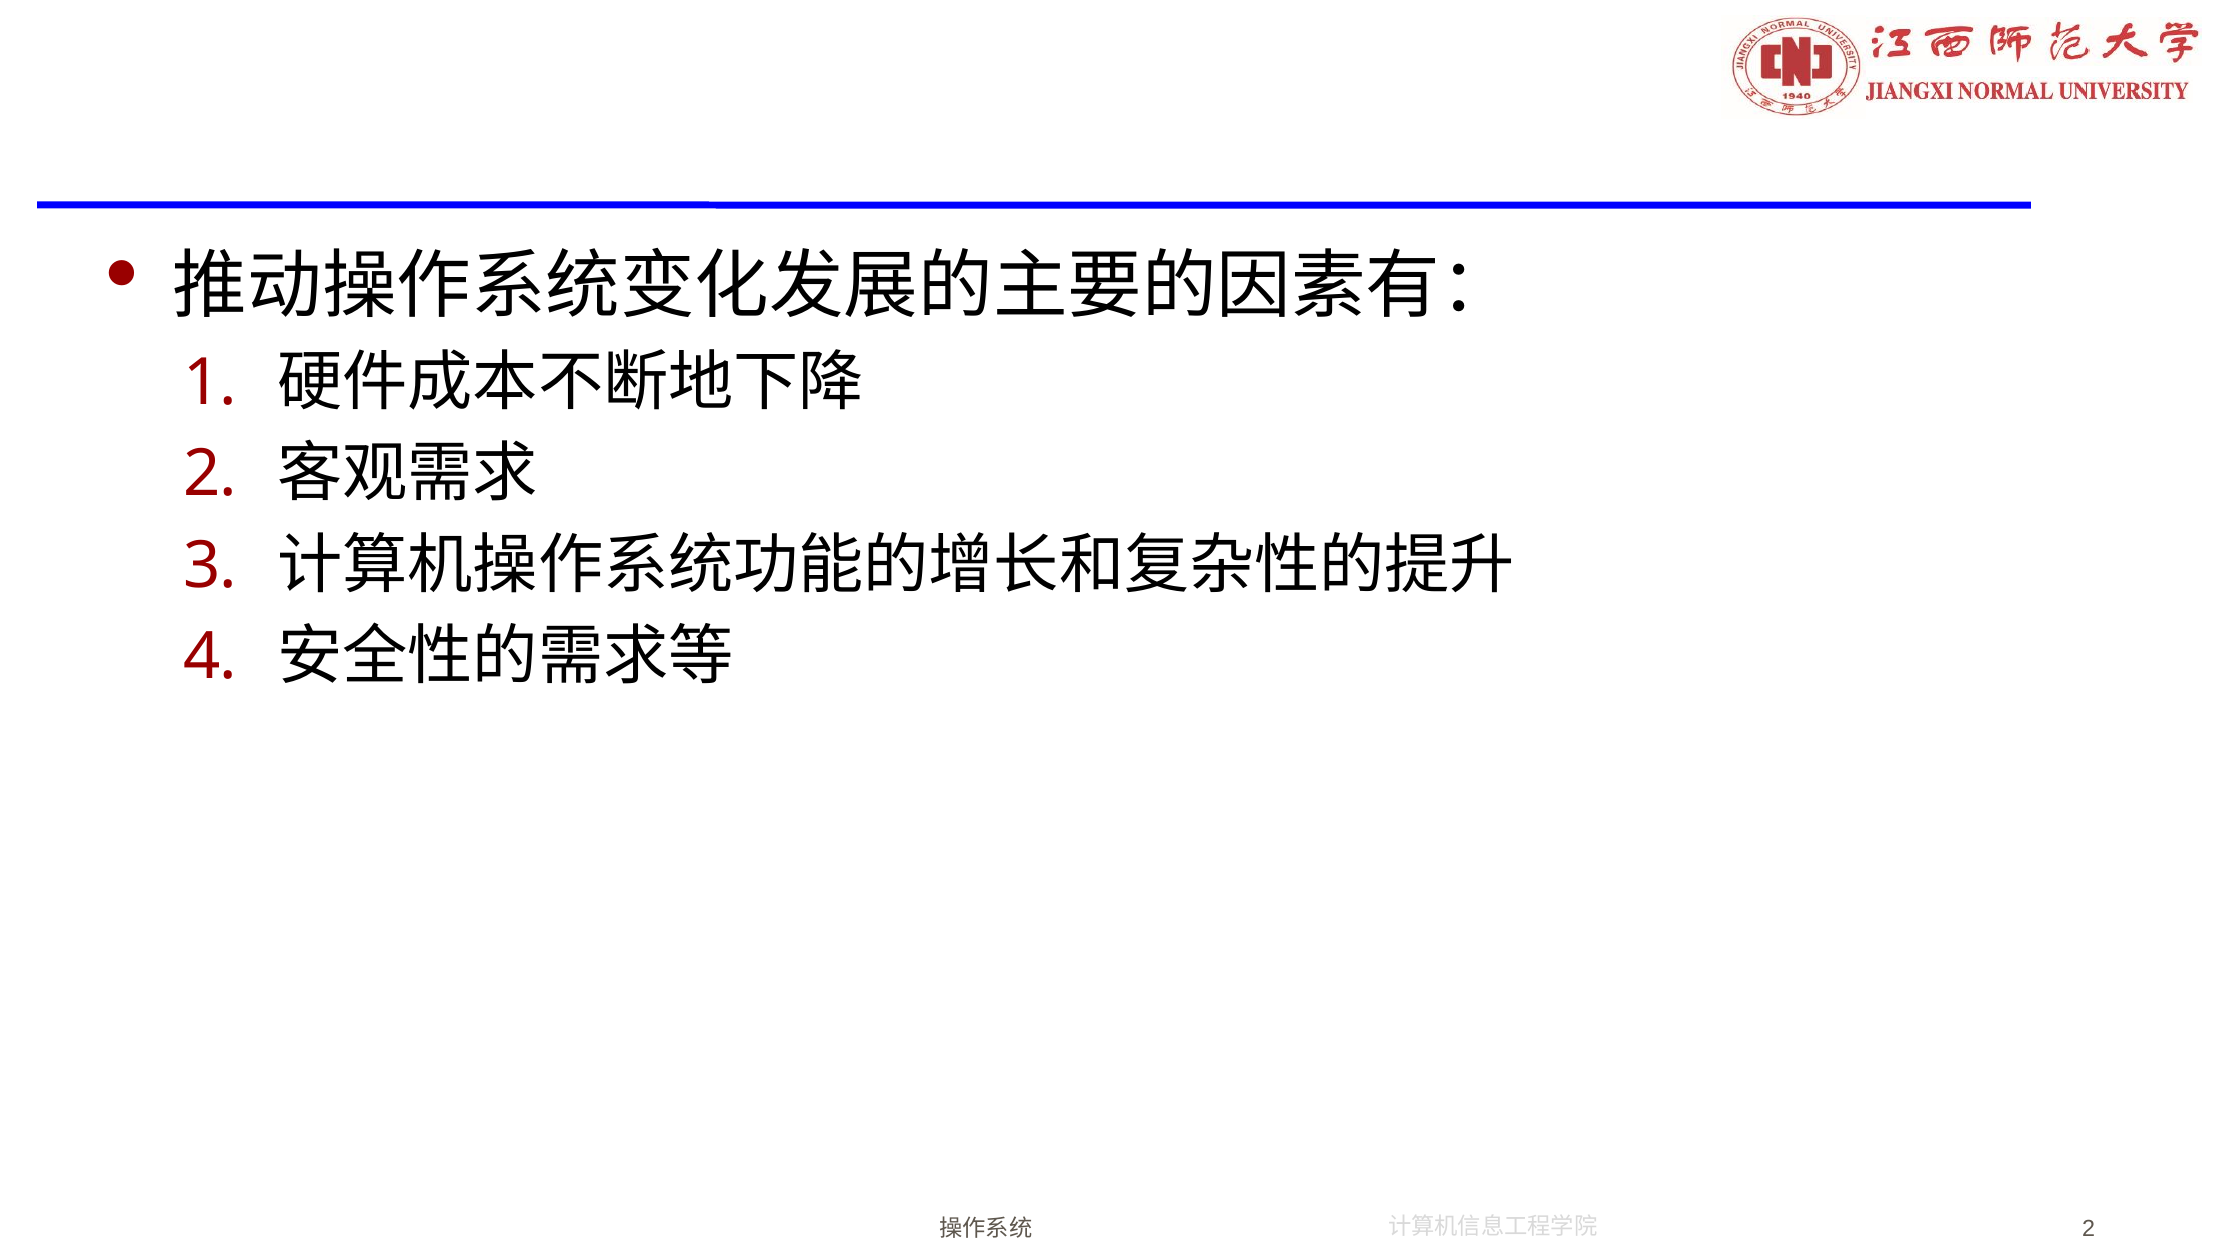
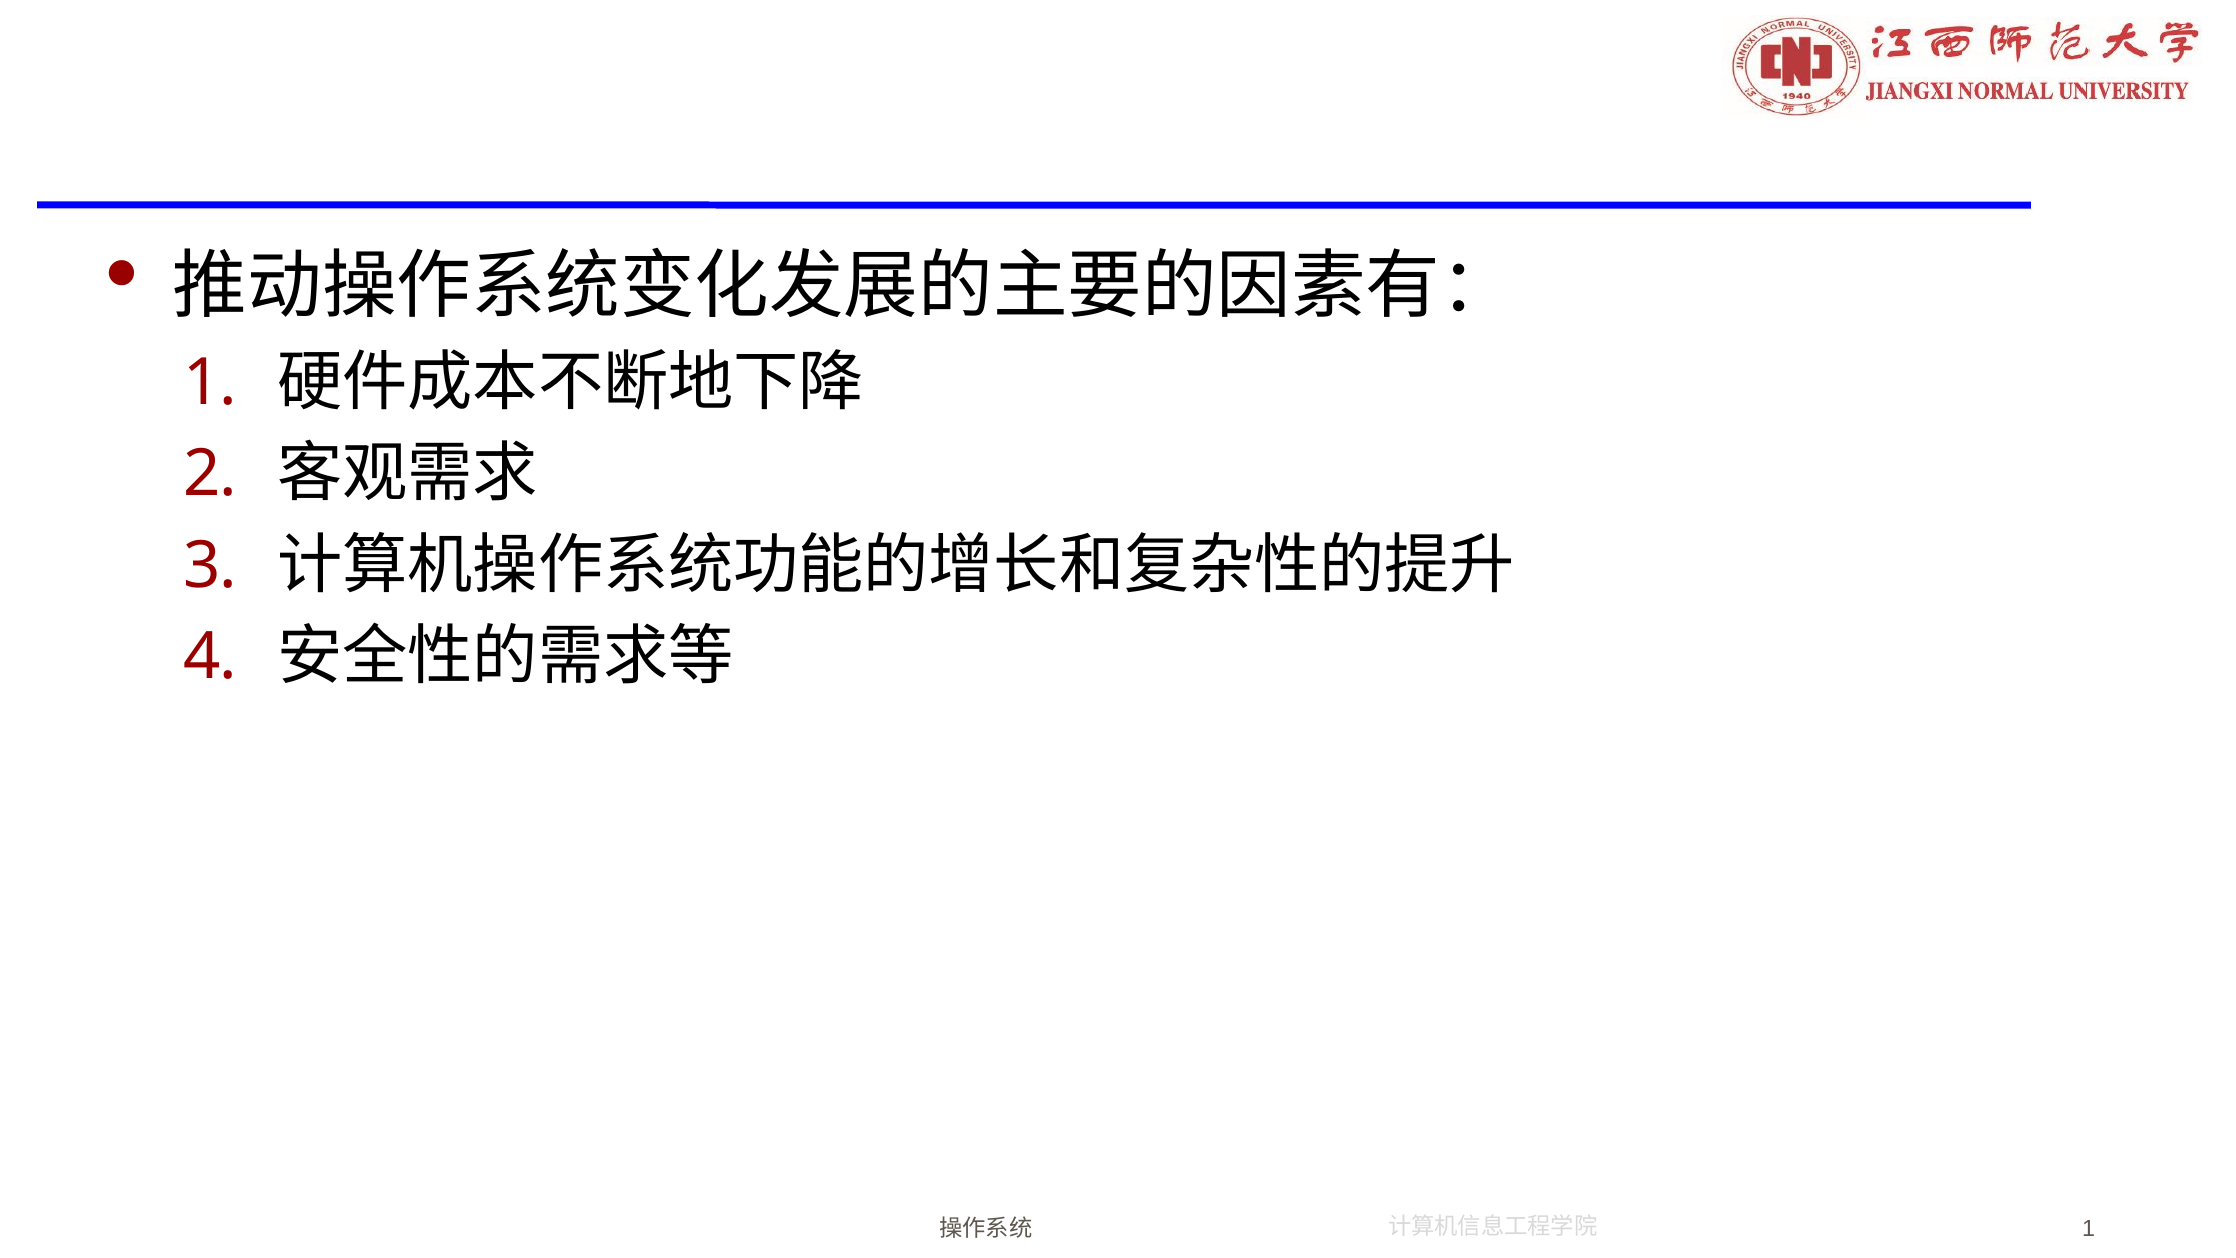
2 at (2089, 1229): 2 -> 1
